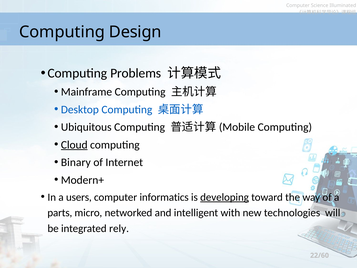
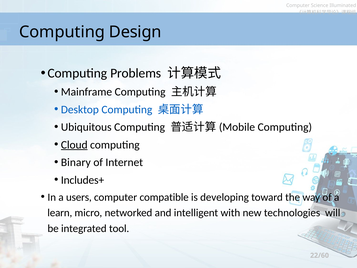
Modern+: Modern+ -> Includes+
informatics: informatics -> compatible
developing underline: present -> none
parts: parts -> learn
rely: rely -> tool
